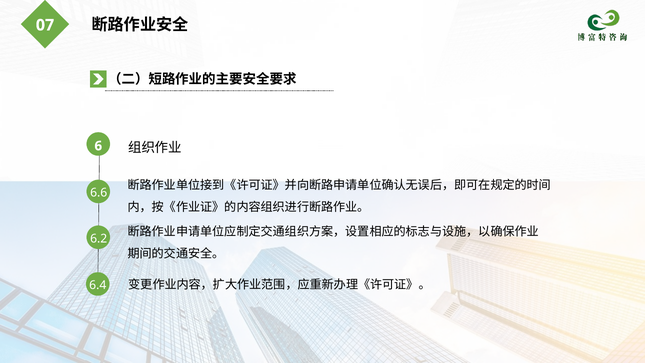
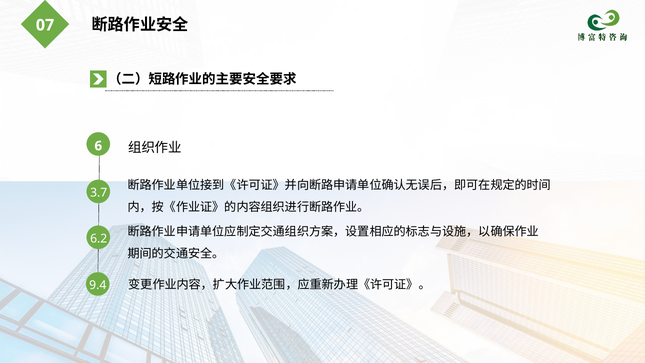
6.6: 6.6 -> 3.7
6.4: 6.4 -> 9.4
